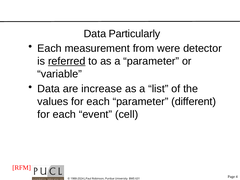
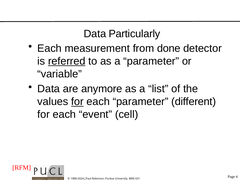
were: were -> done
increase: increase -> anymore
for at (77, 102) underline: none -> present
